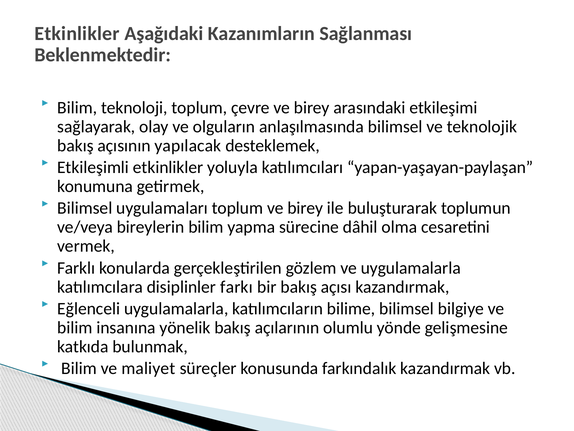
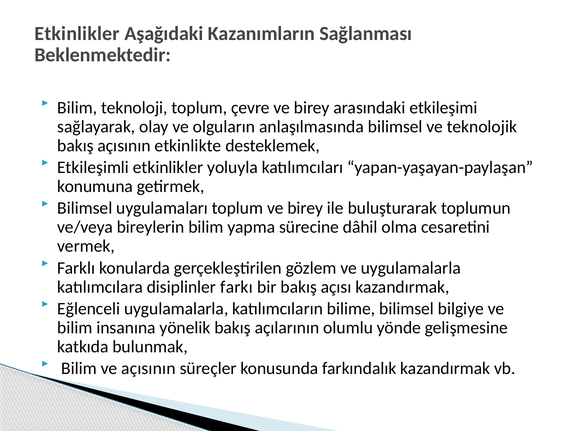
yapılacak: yapılacak -> etkinlikte
ve maliyet: maliyet -> açısının
